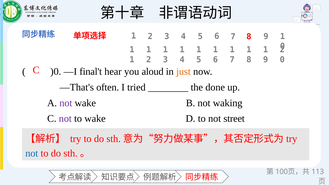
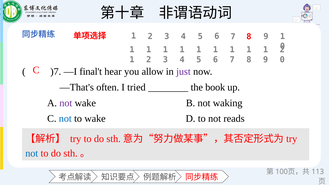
)0: )0 -> )7
aloud: aloud -> allow
just colour: orange -> purple
done: done -> book
not at (65, 119) colour: purple -> blue
street: street -> reads
